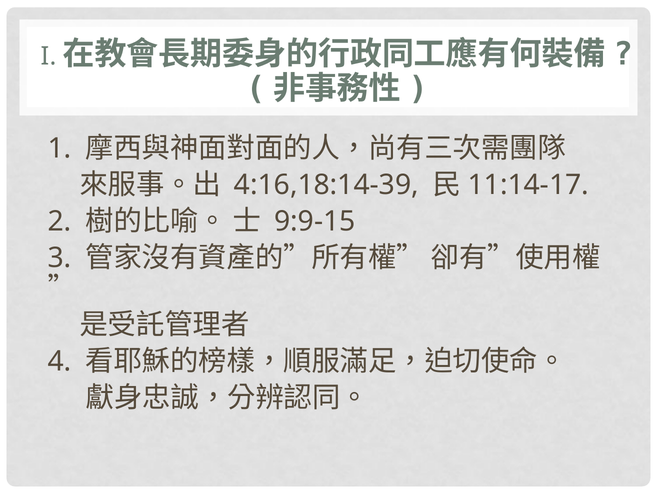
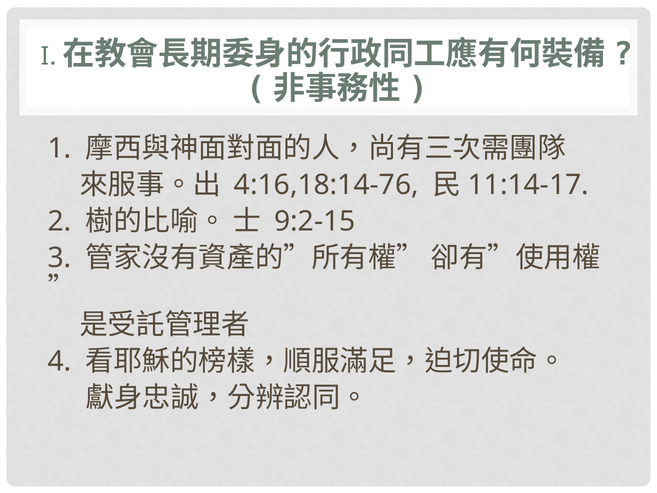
4:16,18:14-39: 4:16,18:14-39 -> 4:16,18:14-76
9:9-15: 9:9-15 -> 9:2-15
